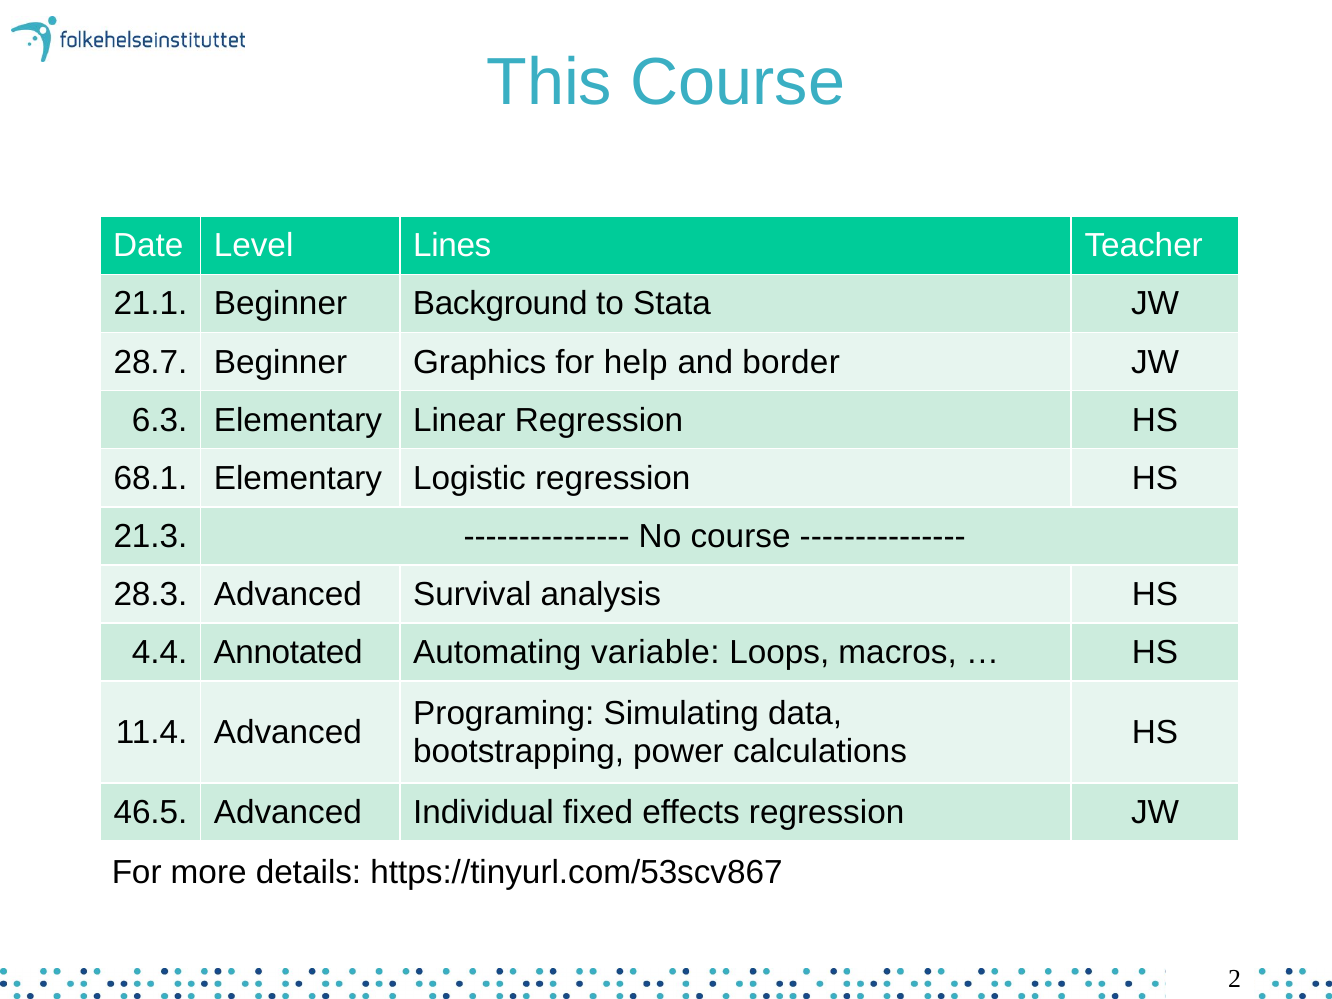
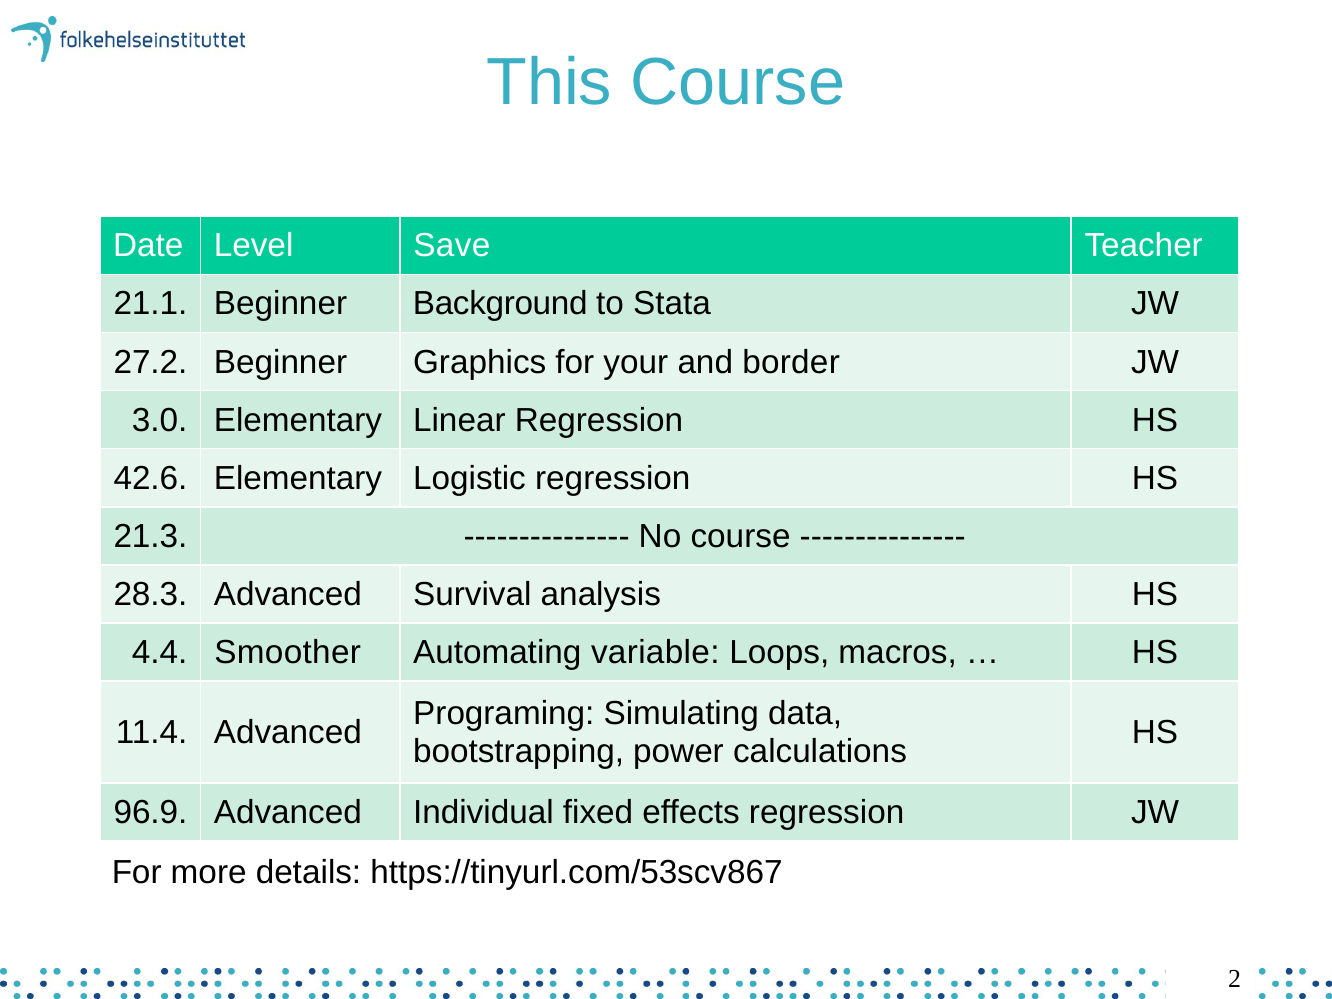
Lines: Lines -> Save
28.7: 28.7 -> 27.2
help: help -> your
6.3: 6.3 -> 3.0
68.1: 68.1 -> 42.6
Annotated: Annotated -> Smoother
46.5: 46.5 -> 96.9
